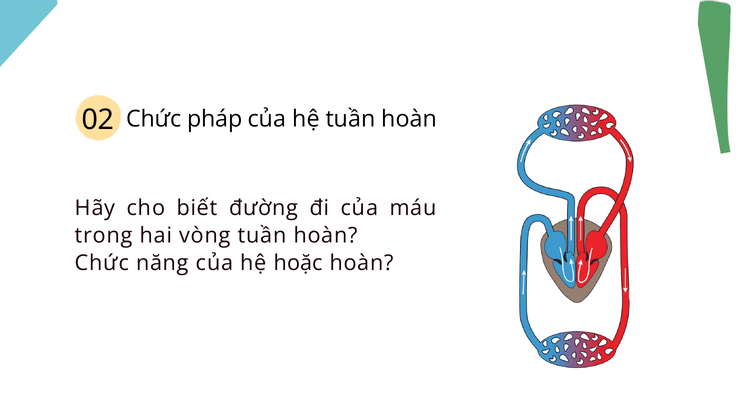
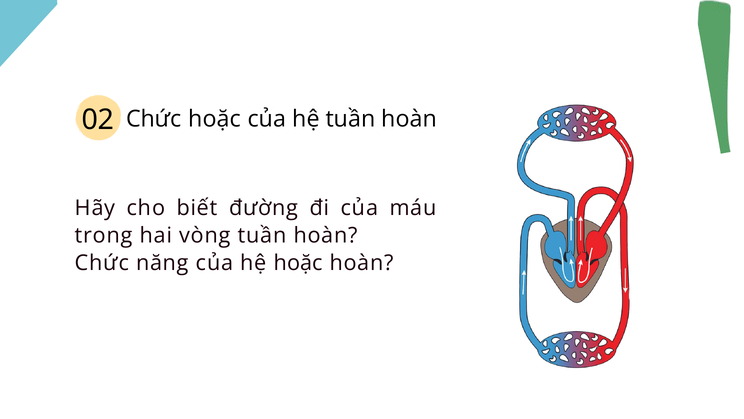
Chức pháp: pháp -> hoặc
